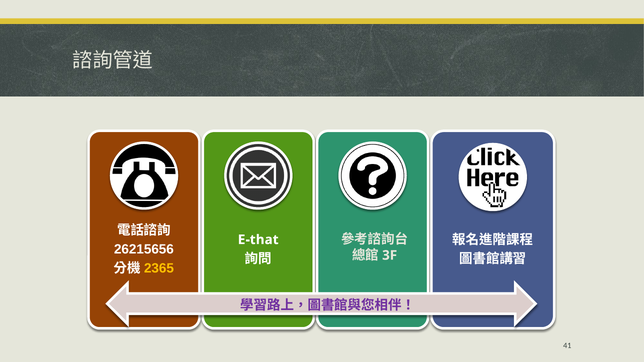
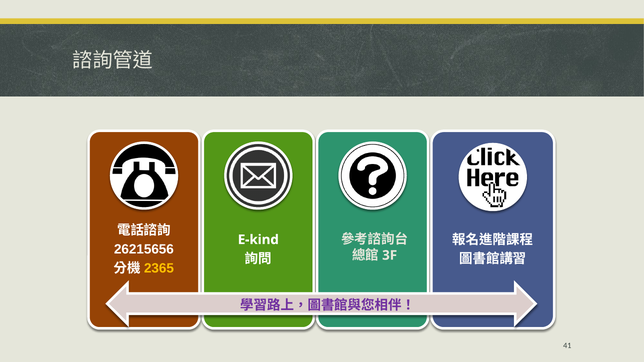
E-that: E-that -> E-kind
